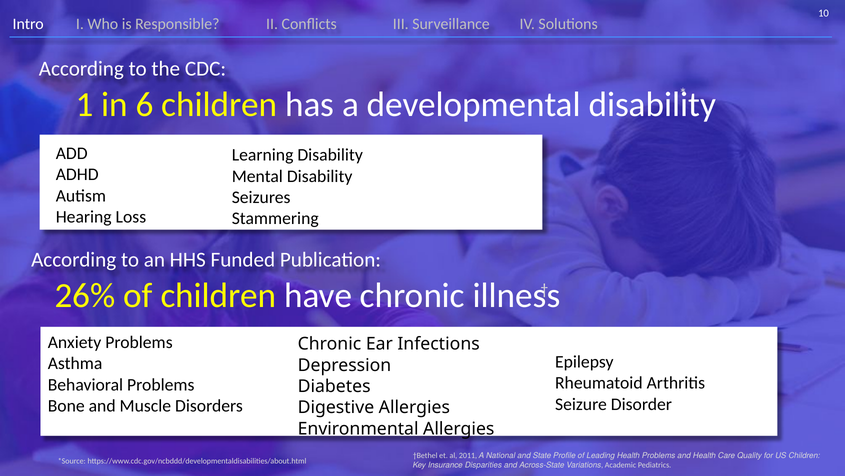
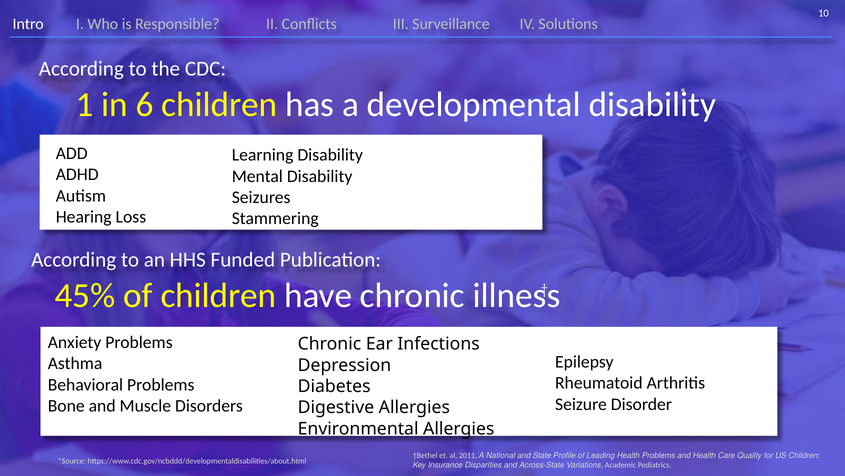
26%: 26% -> 45%
